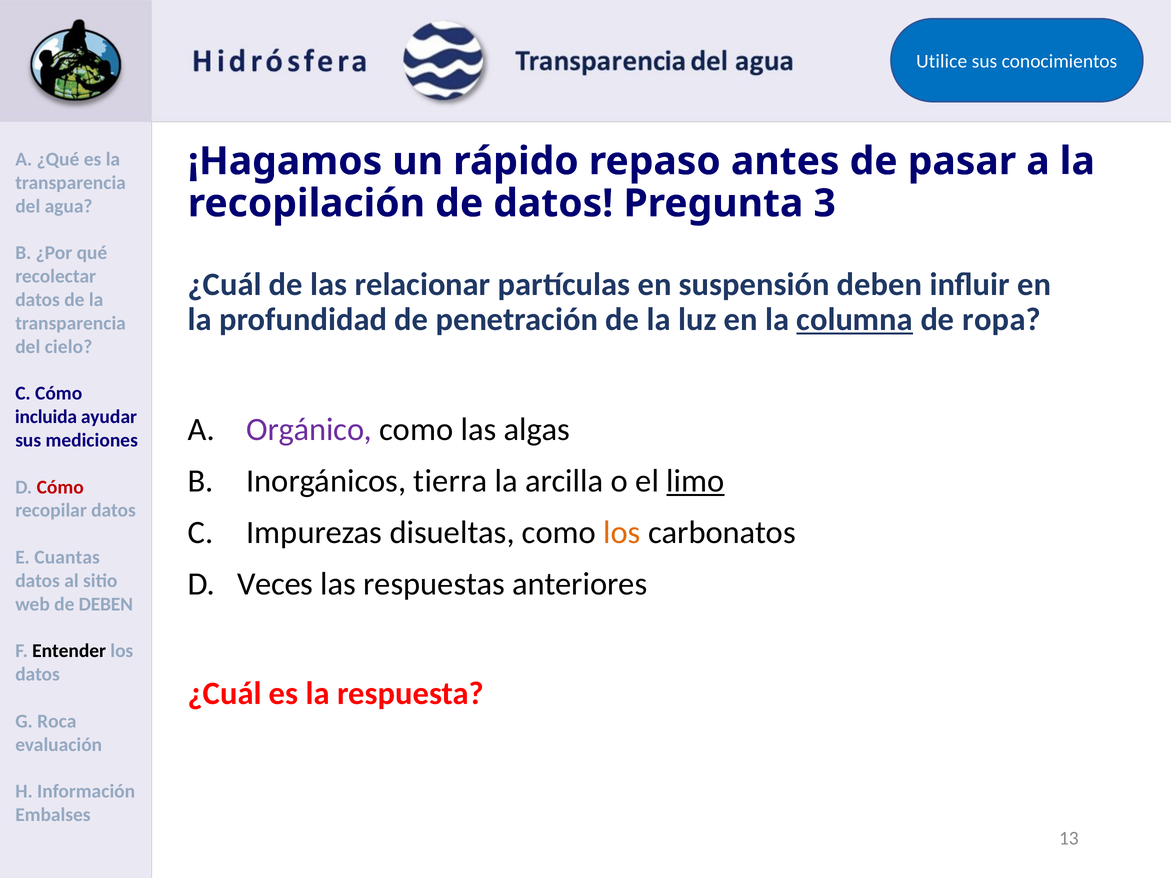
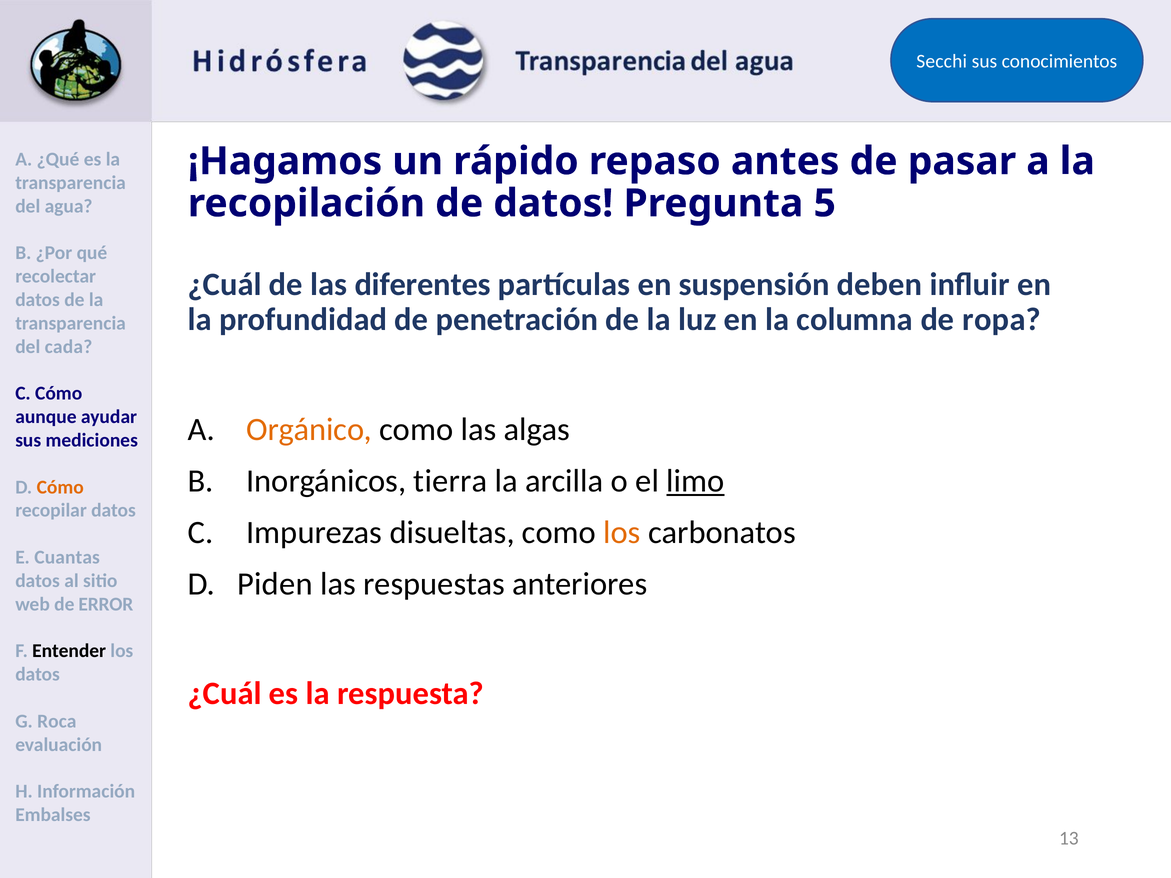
Utilice: Utilice -> Secchi
3: 3 -> 5
relacionar: relacionar -> diferentes
columna underline: present -> none
cielo: cielo -> cada
incluida: incluida -> aunque
Orgánico colour: purple -> orange
Cómo at (60, 487) colour: red -> orange
Veces: Veces -> Piden
de DEBEN: DEBEN -> ERROR
